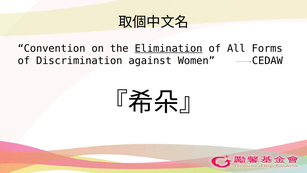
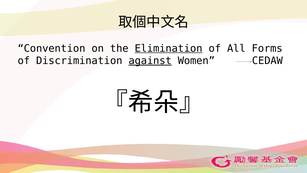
against underline: none -> present
